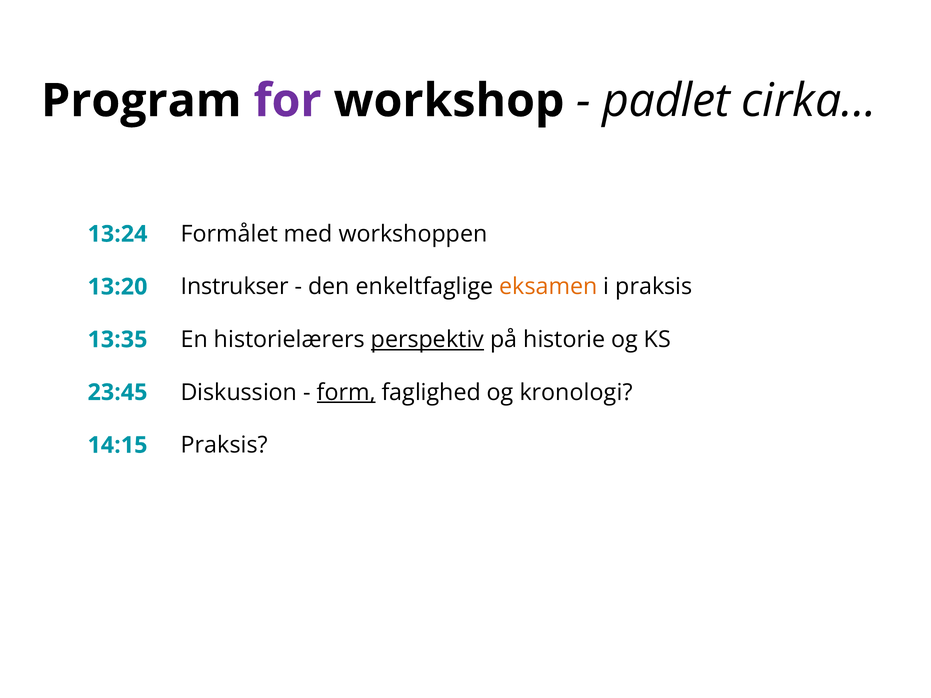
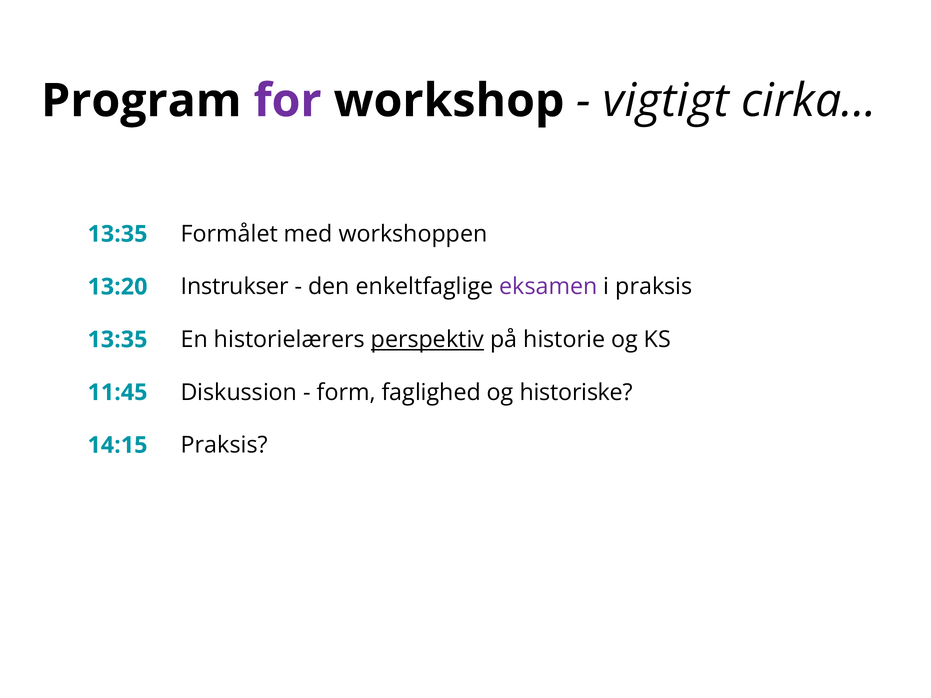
padlet: padlet -> vigtigt
13:24 at (118, 234): 13:24 -> 13:35
eksamen colour: orange -> purple
23:45: 23:45 -> 11:45
form underline: present -> none
kronologi: kronologi -> historiske
